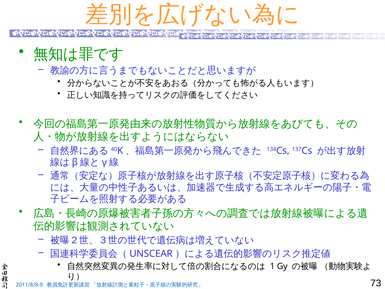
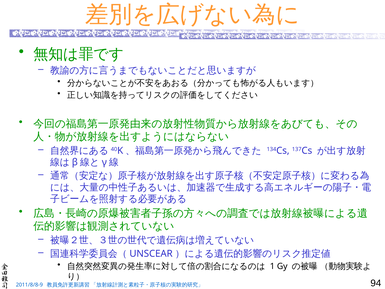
73: 73 -> 94
